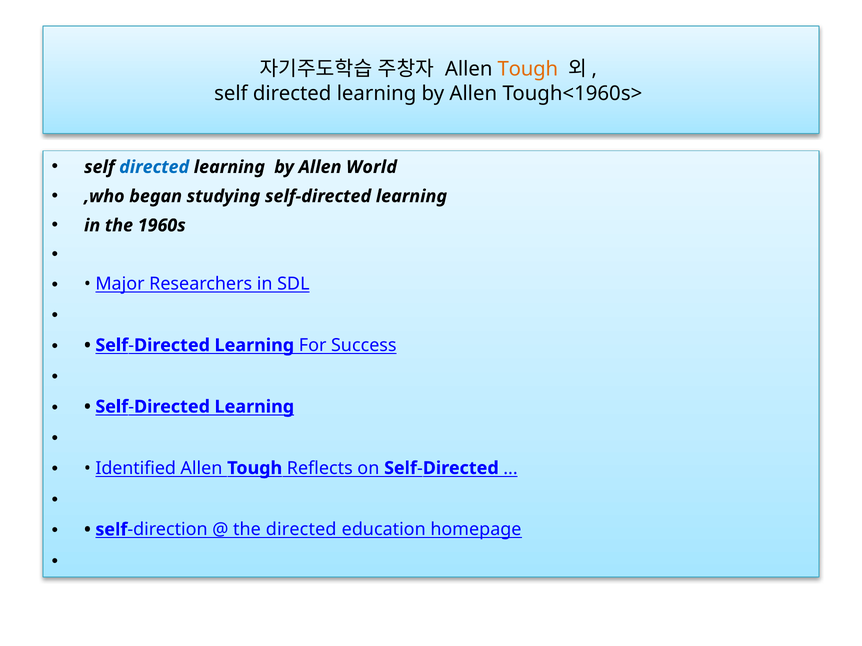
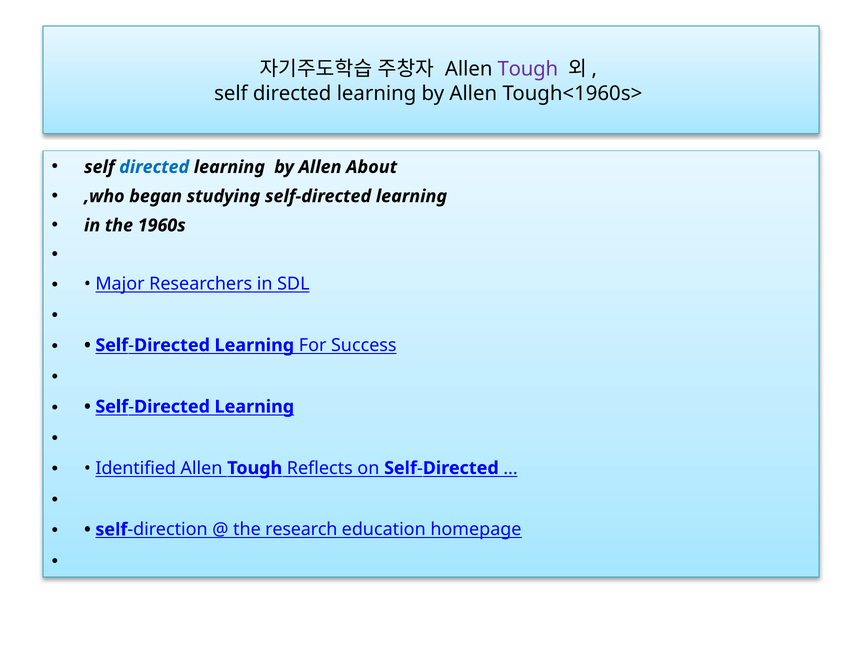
Tough at (528, 69) colour: orange -> purple
World: World -> About
the directed: directed -> research
